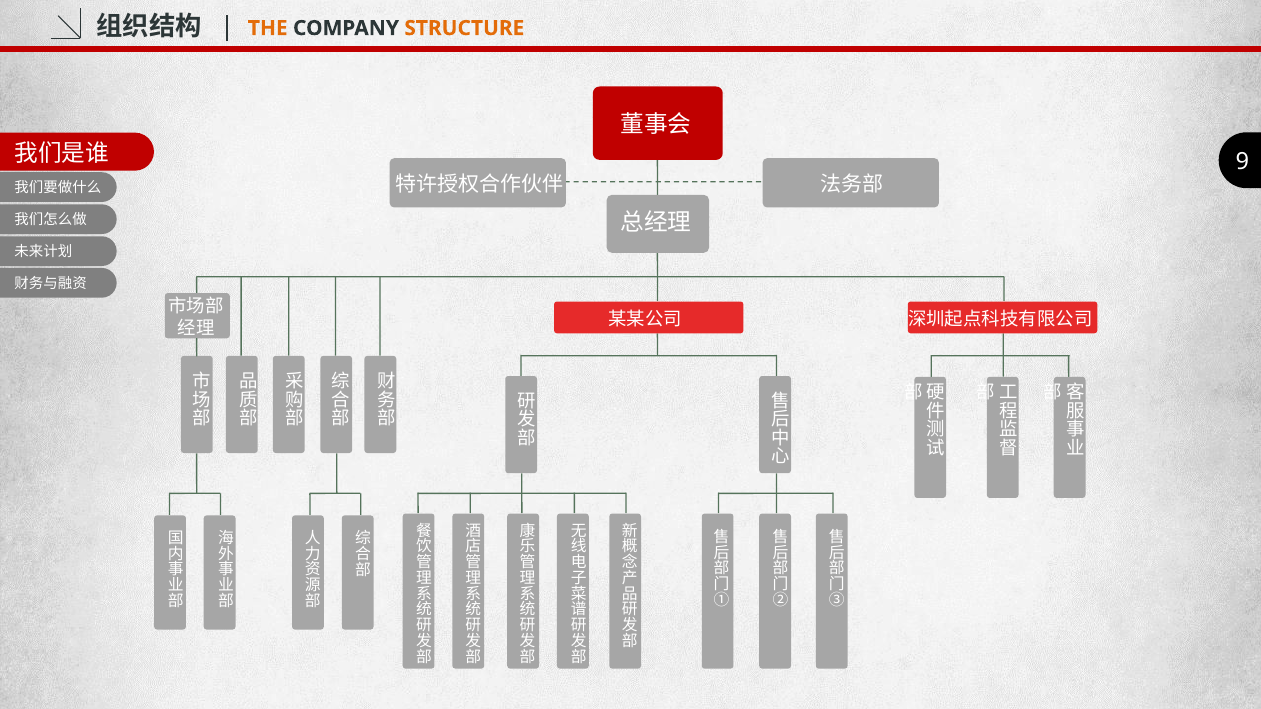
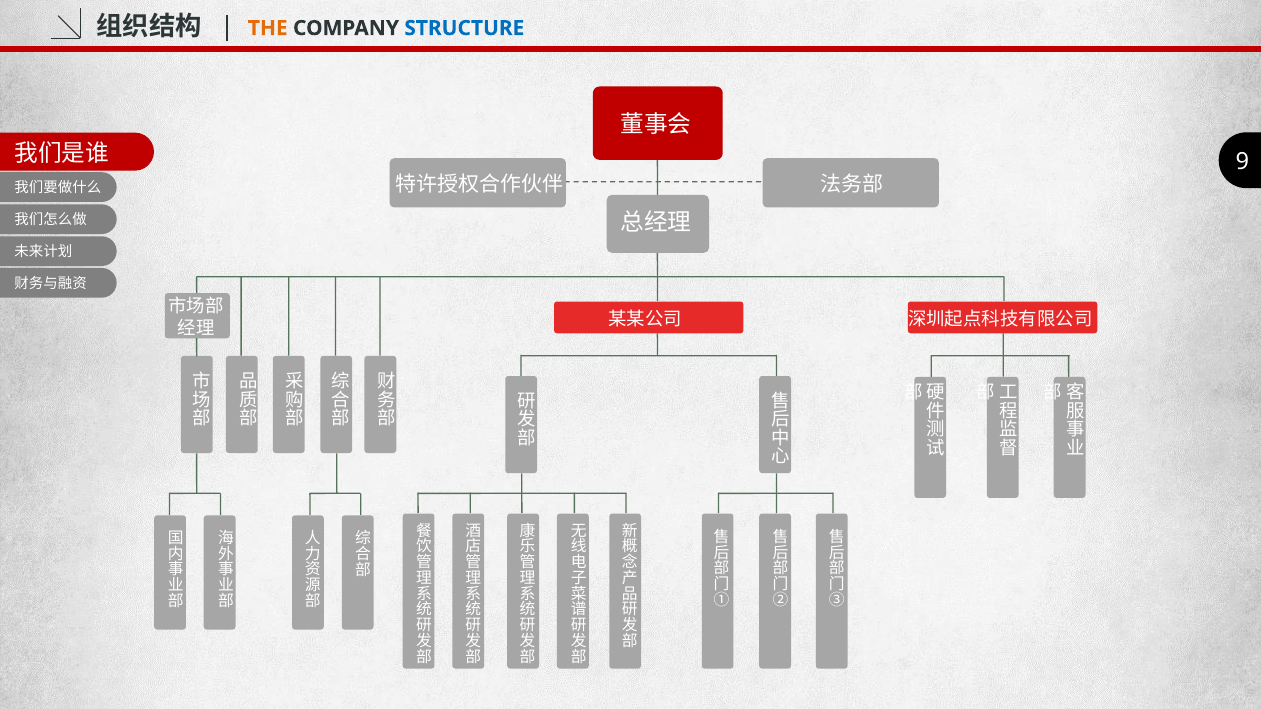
STRUCTURE colour: orange -> blue
